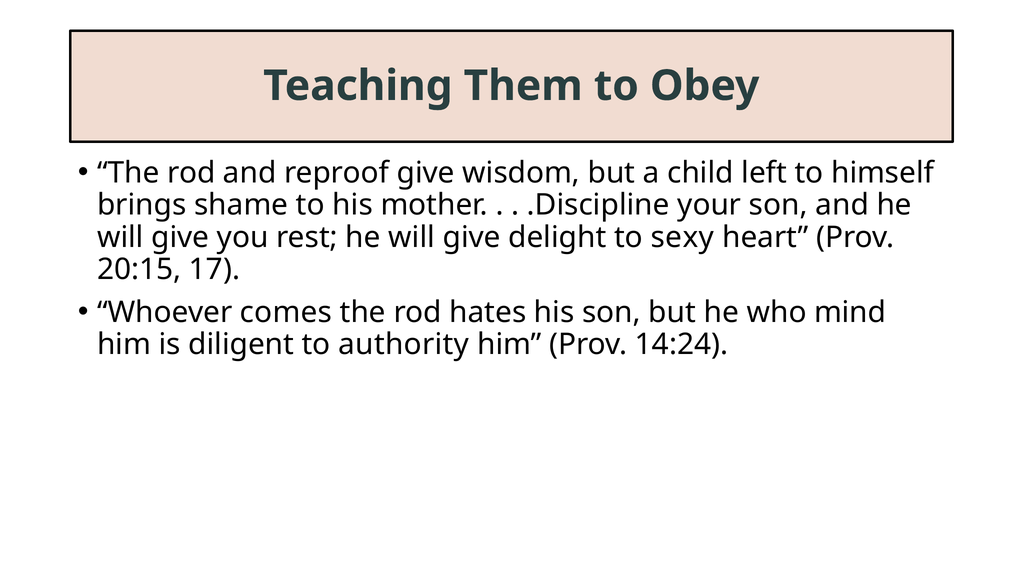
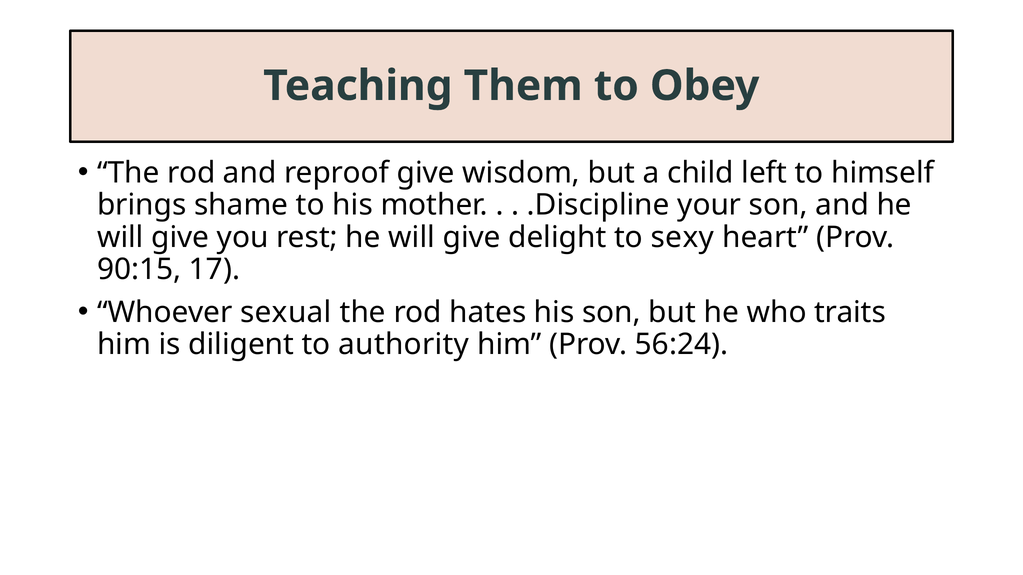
20:15: 20:15 -> 90:15
comes: comes -> sexual
mind: mind -> traits
14:24: 14:24 -> 56:24
